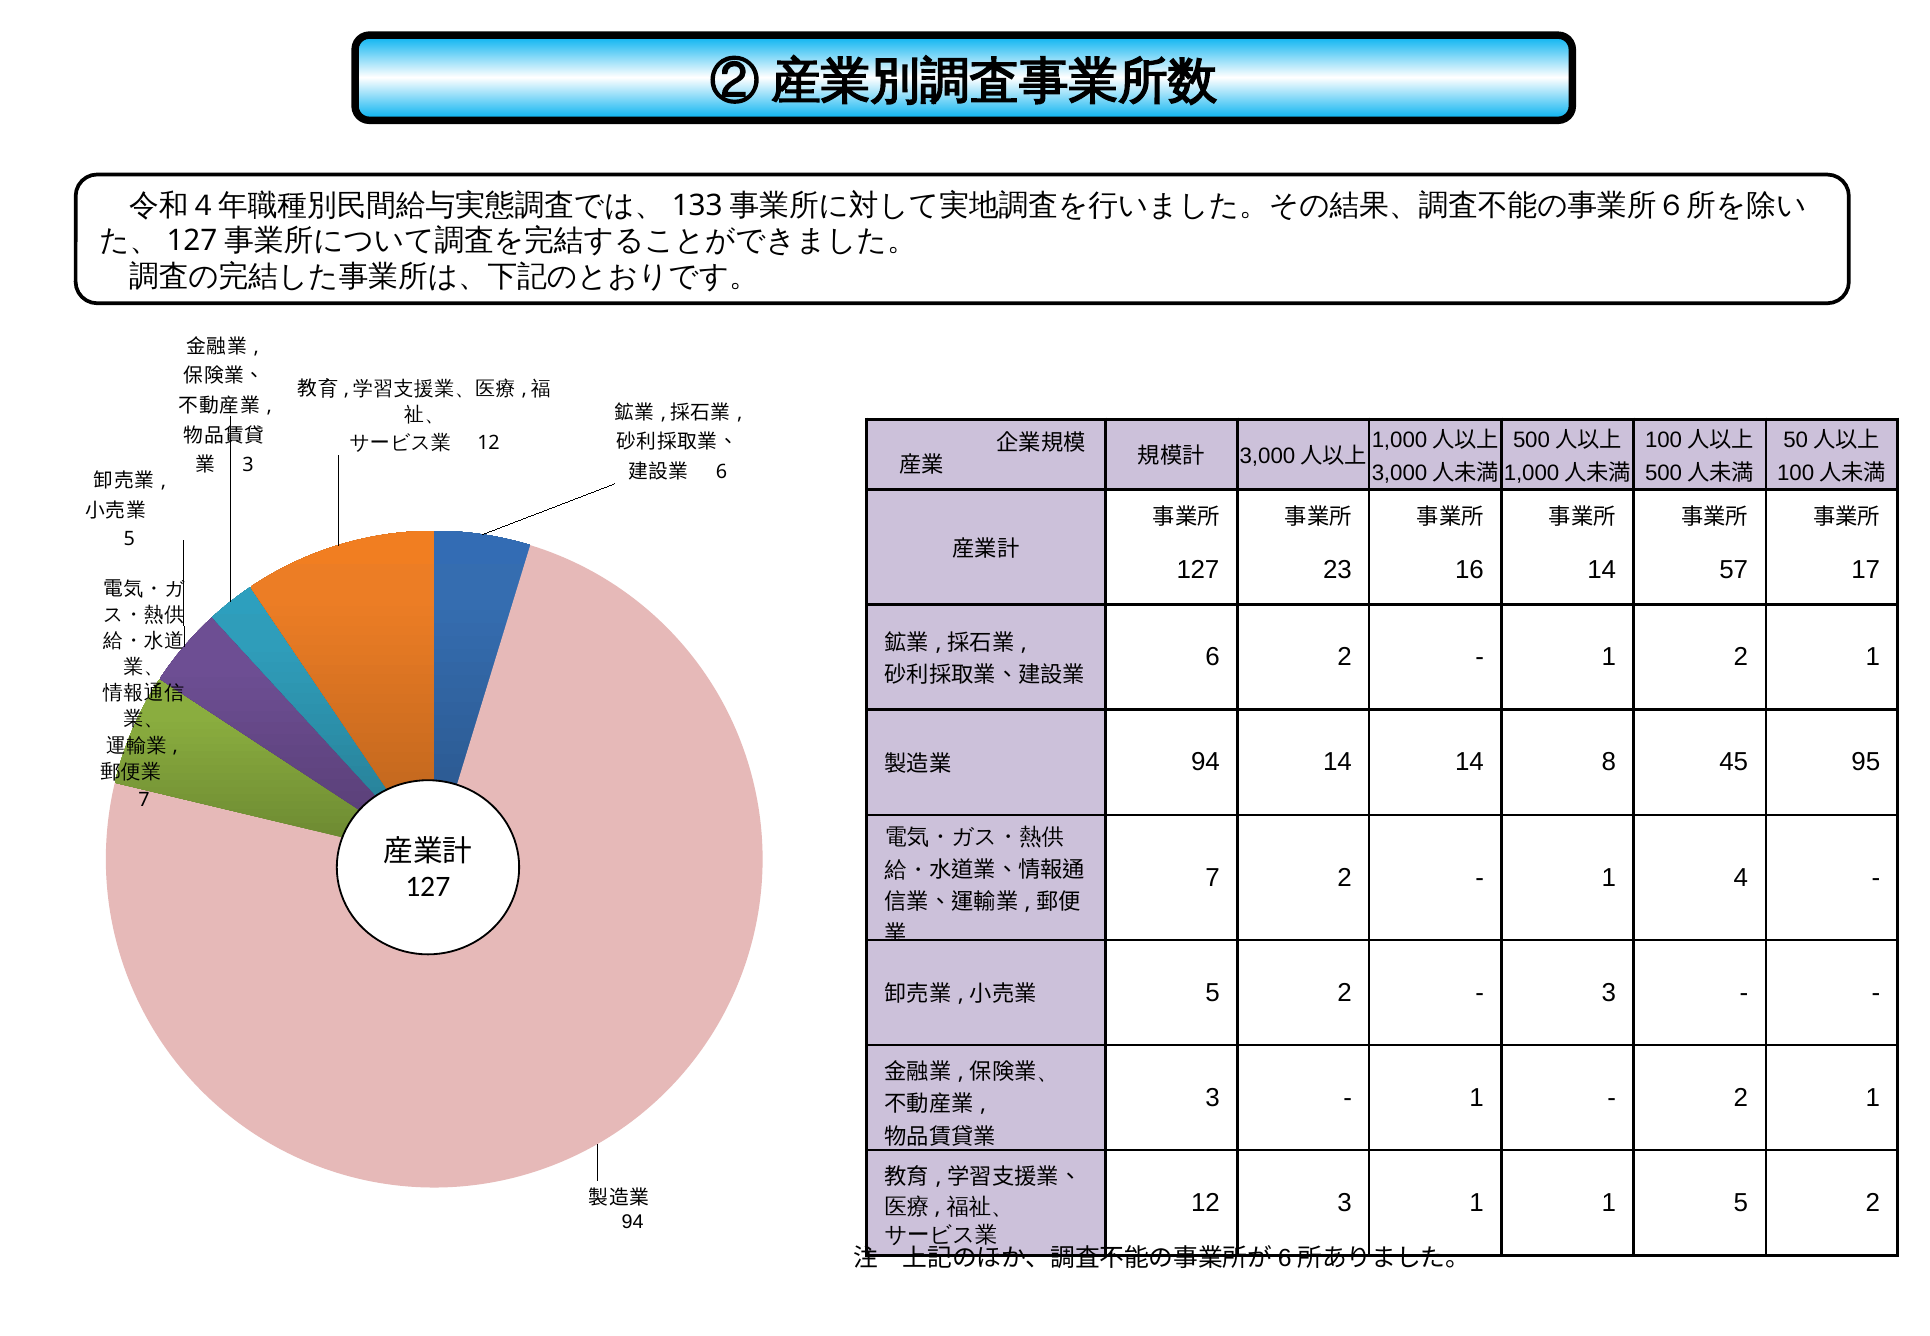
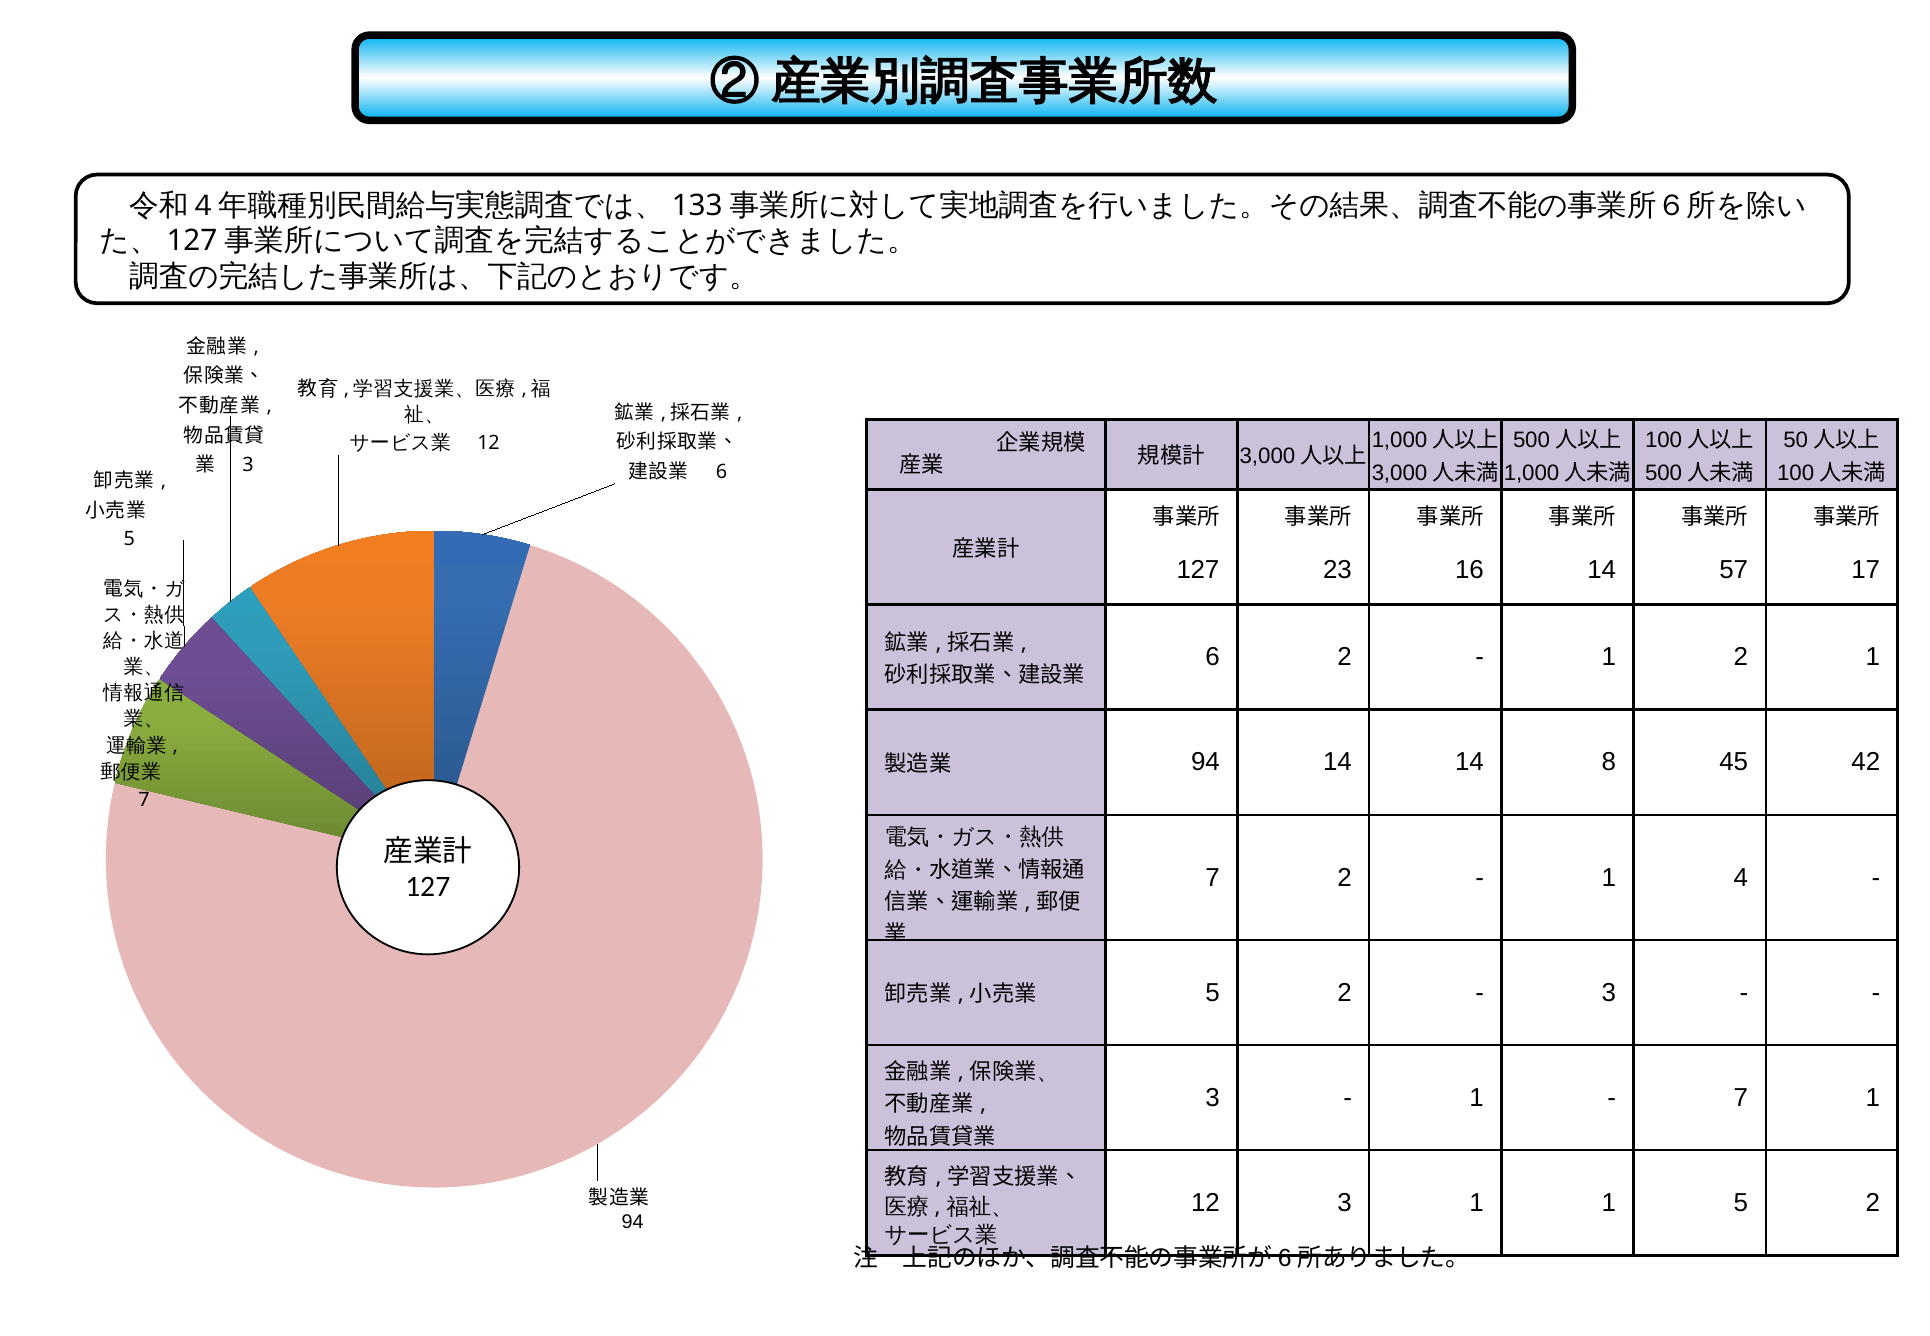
95: 95 -> 42
2 at (1741, 1098): 2 -> 7
